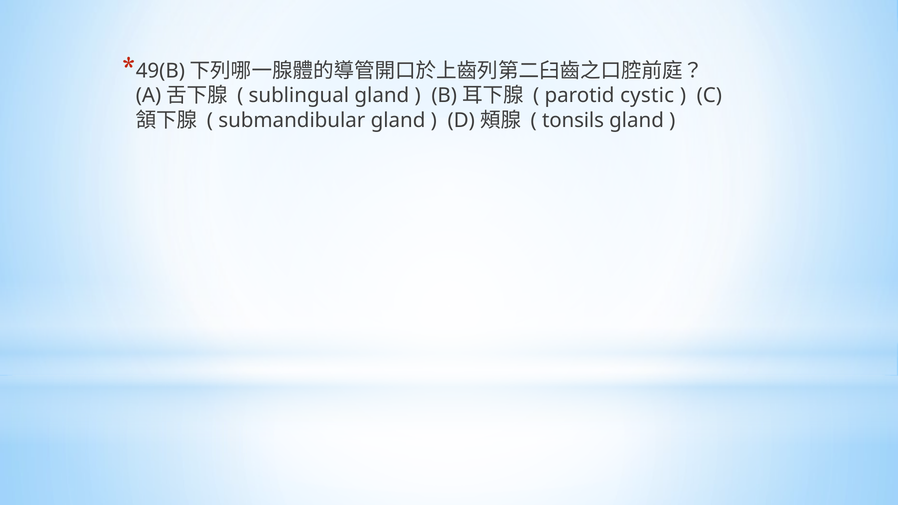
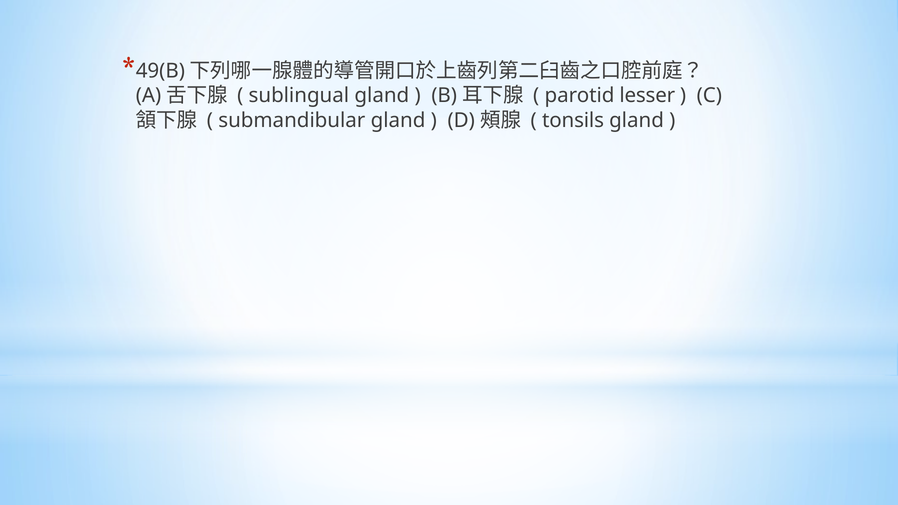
cystic: cystic -> lesser
